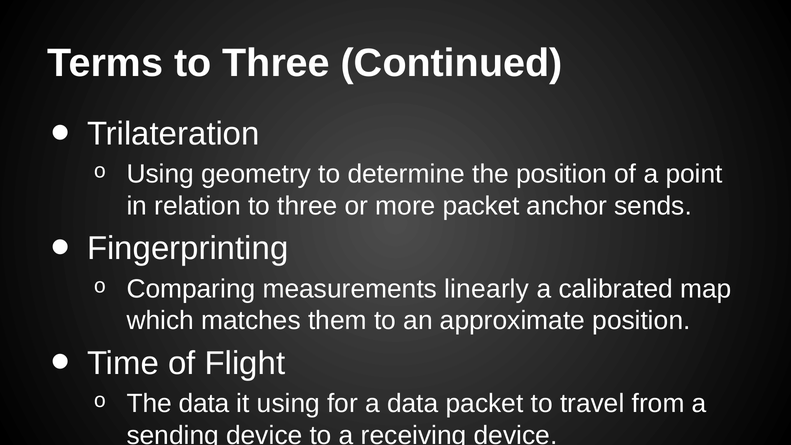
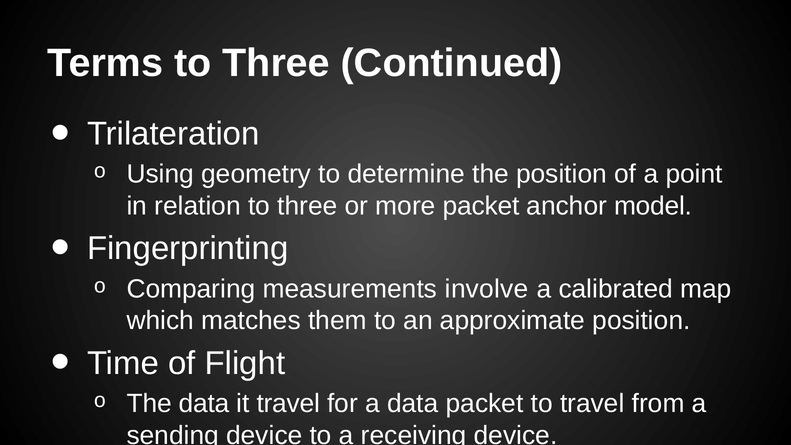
sends: sends -> model
linearly: linearly -> involve
it using: using -> travel
